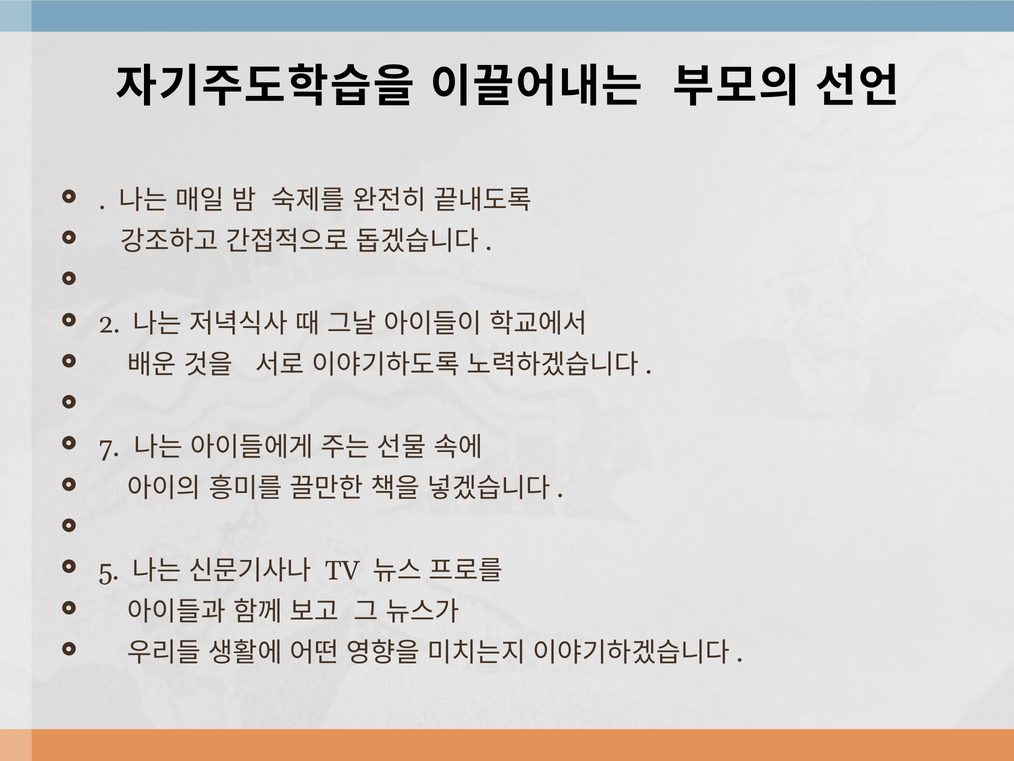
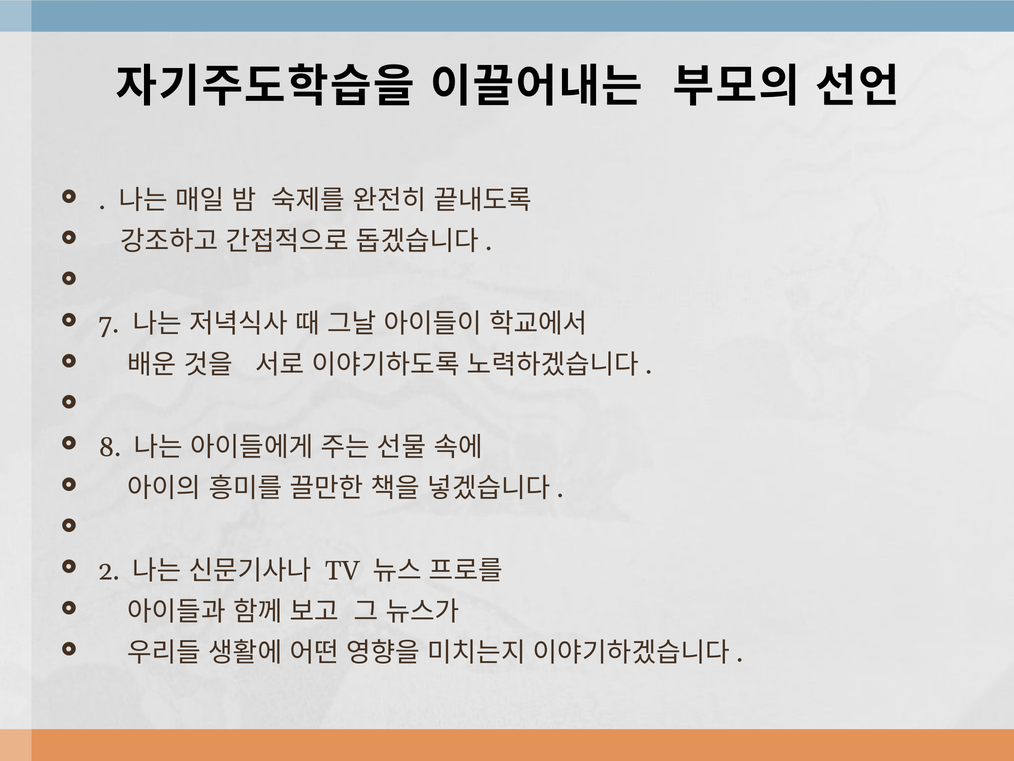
2: 2 -> 7
7: 7 -> 8
5: 5 -> 2
